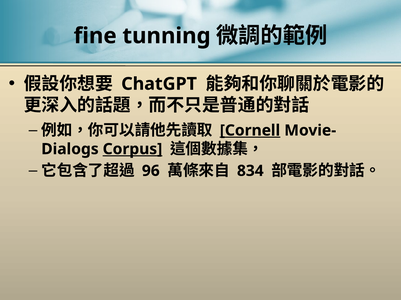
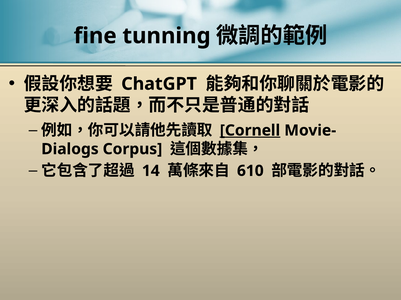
Corpus underline: present -> none
96: 96 -> 14
834: 834 -> 610
